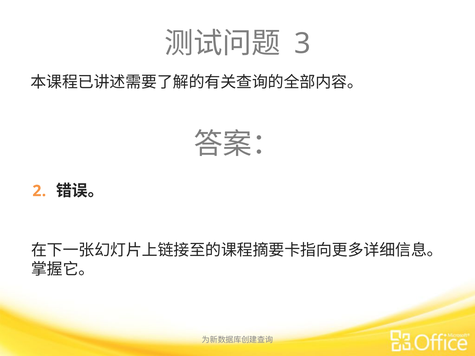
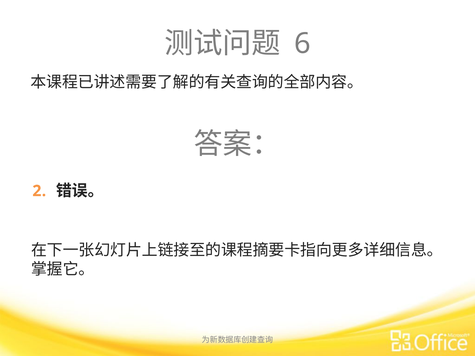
3: 3 -> 6
